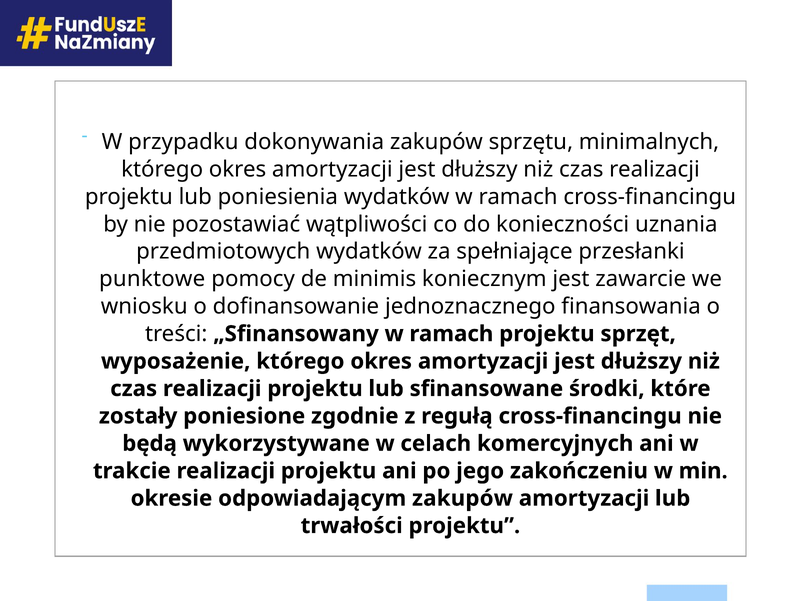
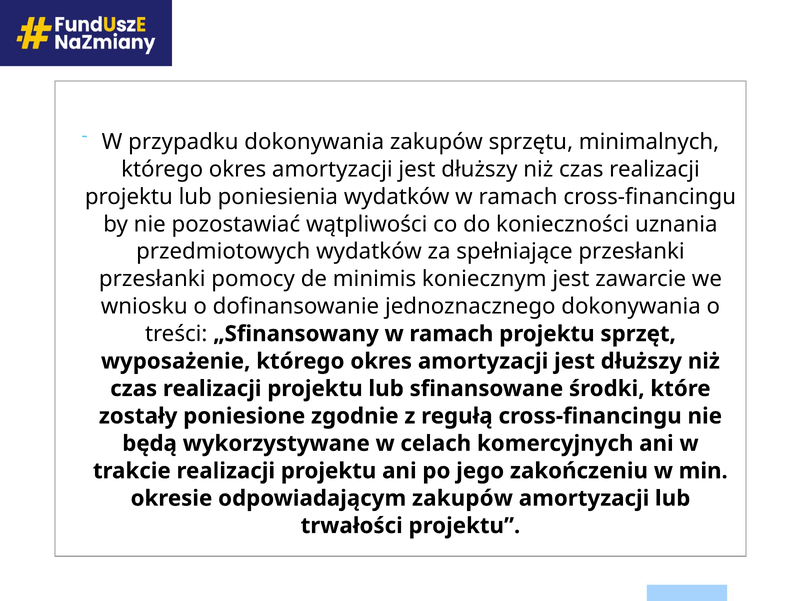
punktowe at (152, 279): punktowe -> przesłanki
jednoznacznego finansowania: finansowania -> dokonywania
